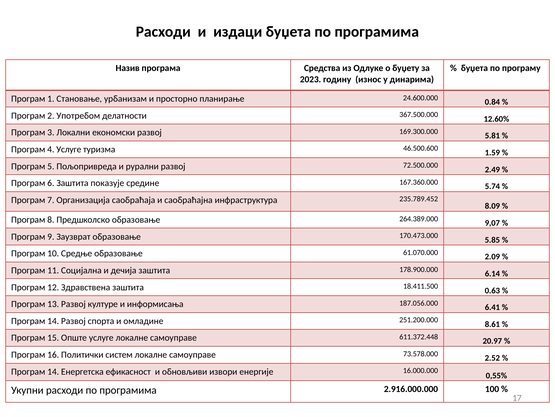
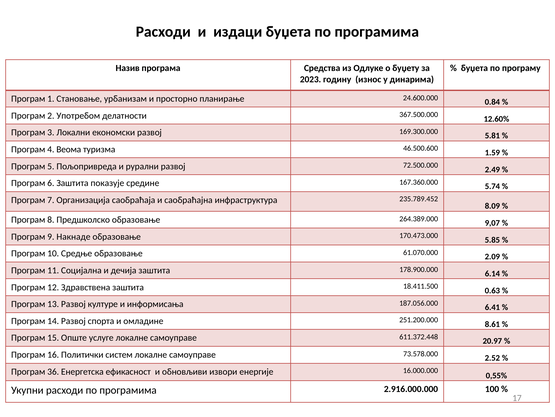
4 Услуге: Услуге -> Веома
Заузврат: Заузврат -> Накнаде
14 at (53, 371): 14 -> 36
